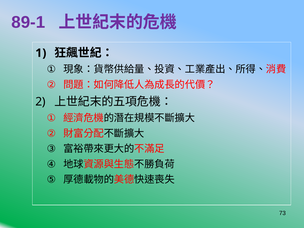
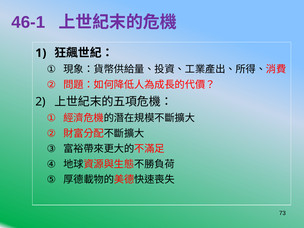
89-1: 89-1 -> 46-1
